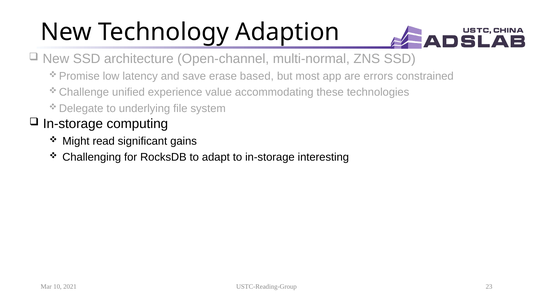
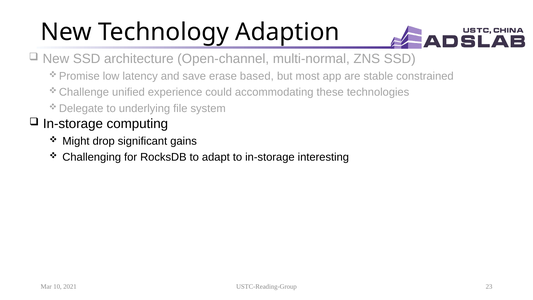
errors: errors -> stable
value: value -> could
read: read -> drop
